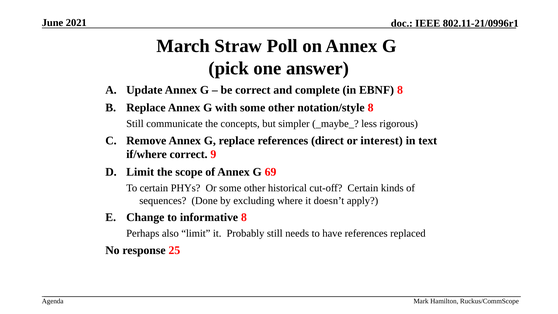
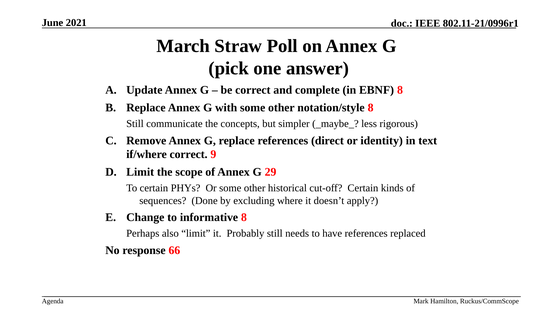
interest: interest -> identity
69: 69 -> 29
25: 25 -> 66
